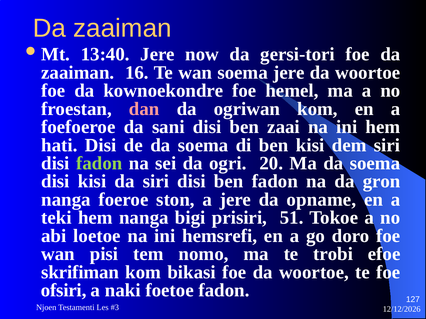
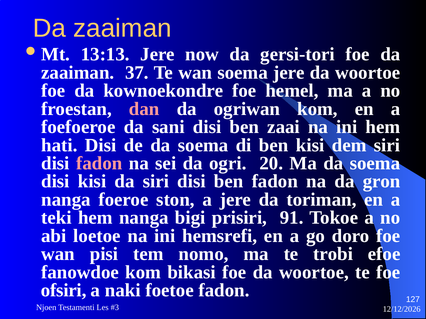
13:40: 13:40 -> 13:13
16: 16 -> 37
fadon at (99, 164) colour: light green -> pink
opname: opname -> toriman
51: 51 -> 91
skrifiman: skrifiman -> fanowdoe
